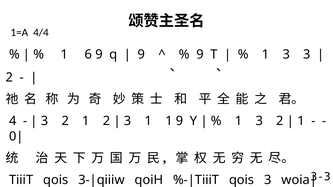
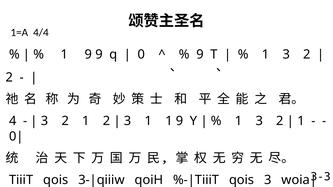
6 at (88, 54): 6 -> 9
9 at (141, 54): 9 -> 0
3 at (307, 54): 3 -> 2
